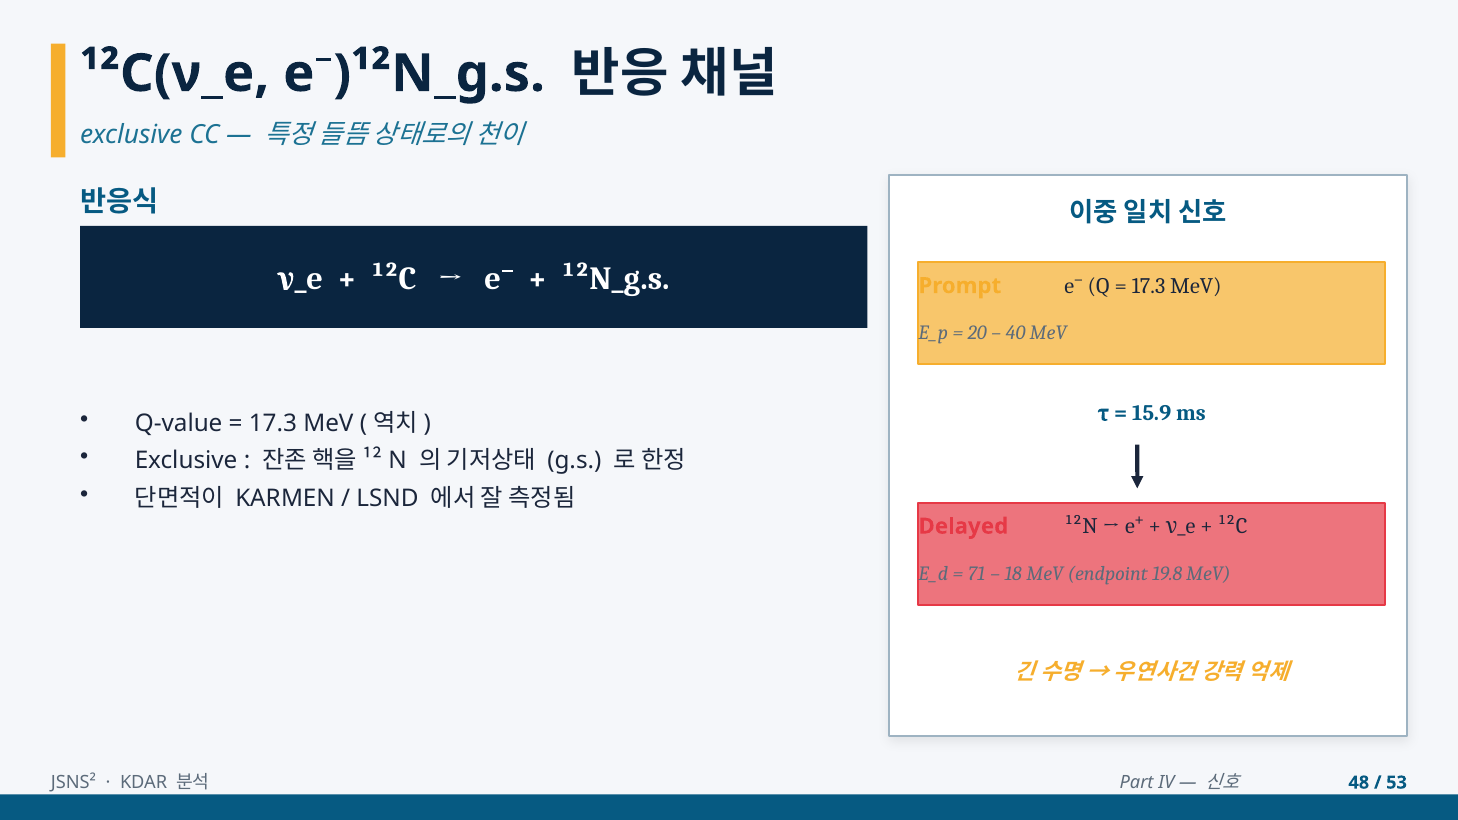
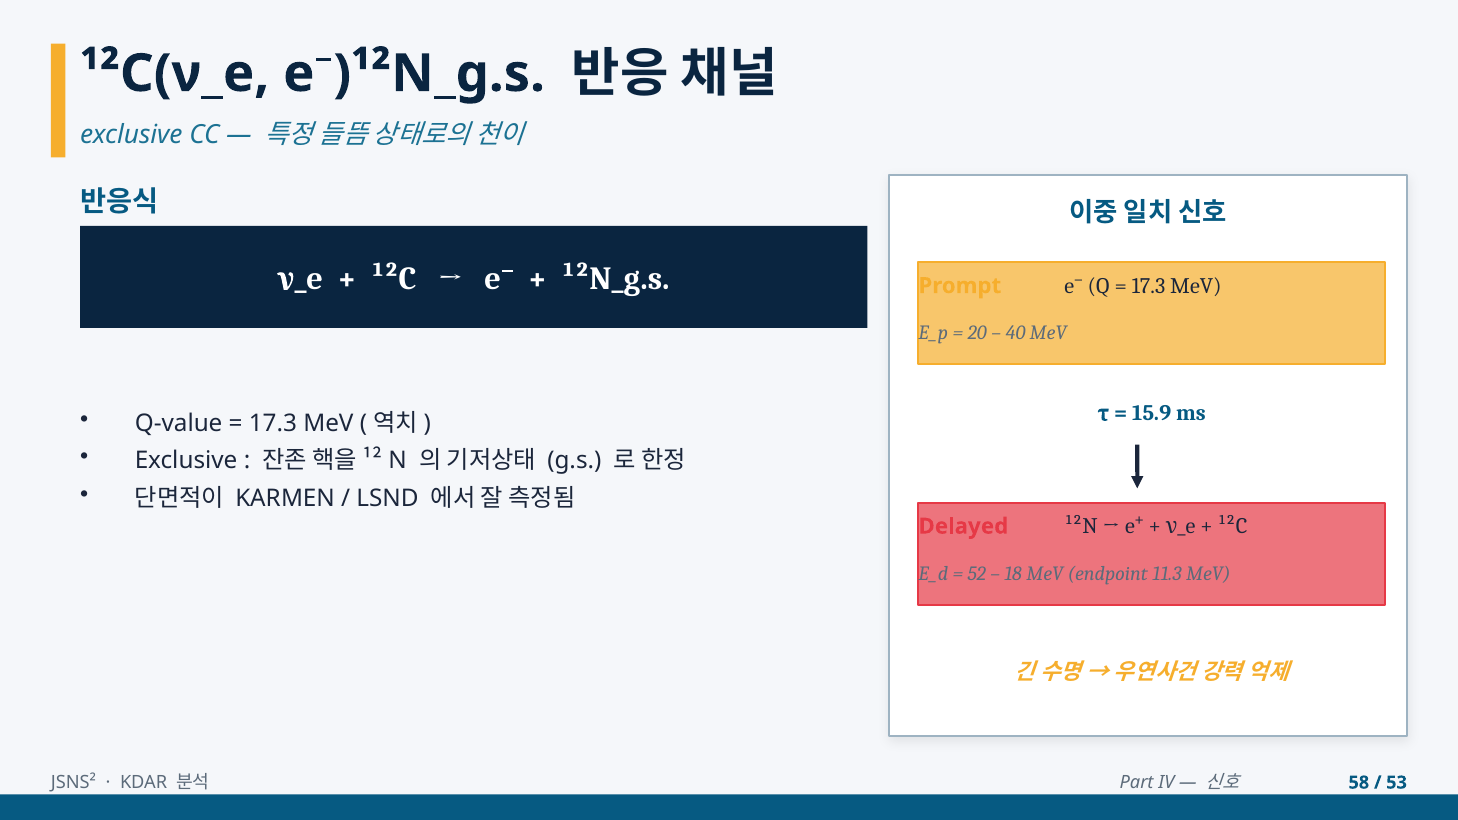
71: 71 -> 52
19.8: 19.8 -> 11.3
48: 48 -> 58
